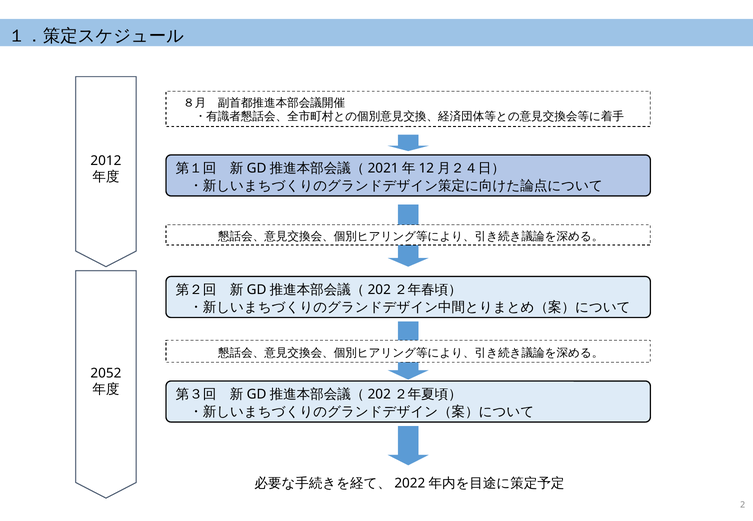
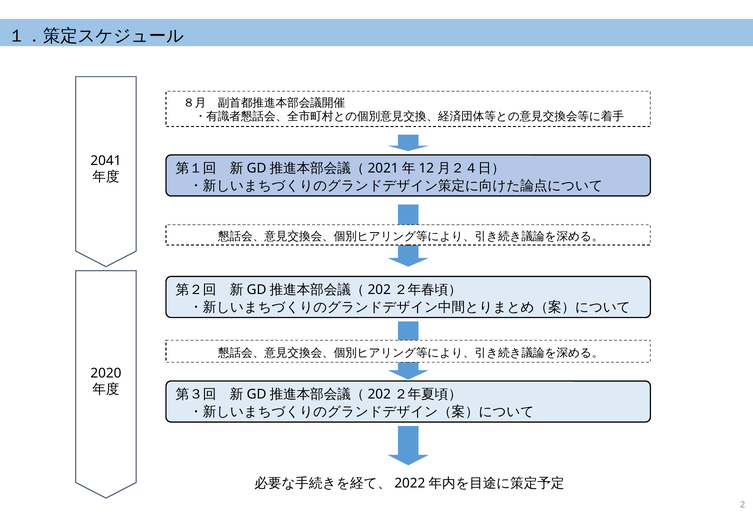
2012: 2012 -> 2041
2052: 2052 -> 2020
